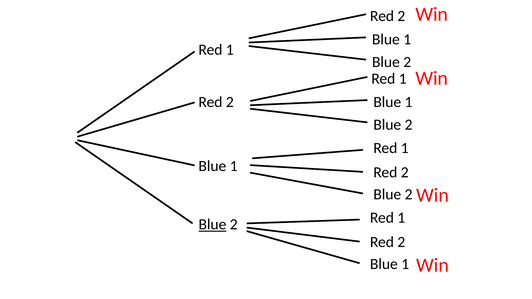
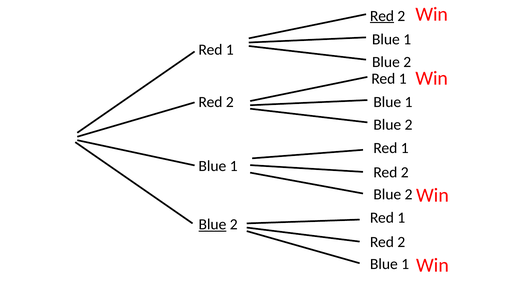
Red at (382, 16) underline: none -> present
